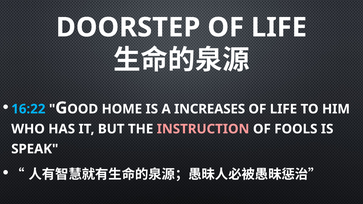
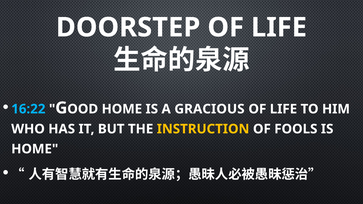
INCREASES: INCREASES -> GRACIOUS
INSTRUCTION colour: pink -> yellow
SPEAK at (35, 149): SPEAK -> HOME
